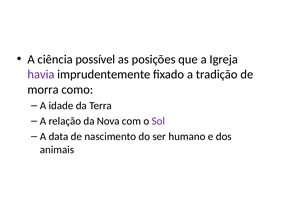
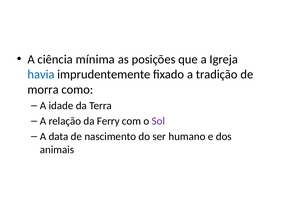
possível: possível -> mínima
havia colour: purple -> blue
Nova: Nova -> Ferry
